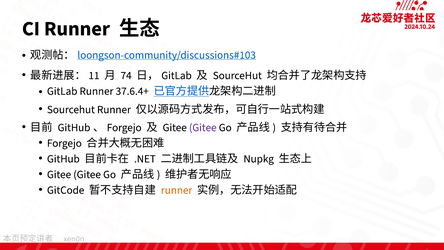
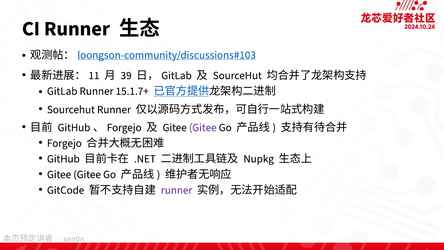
74: 74 -> 39
37.6.4+: 37.6.4+ -> 15.1.7+
runner at (177, 190) colour: orange -> purple
